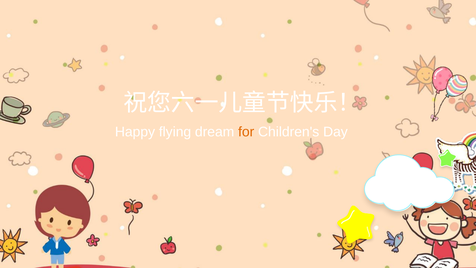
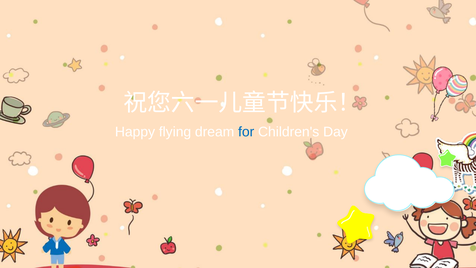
for colour: orange -> blue
